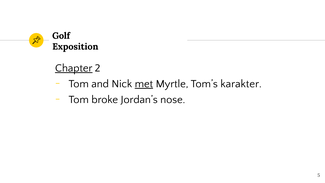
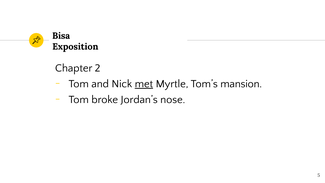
Golf: Golf -> Bisa
Chapter underline: present -> none
karakter: karakter -> mansion
